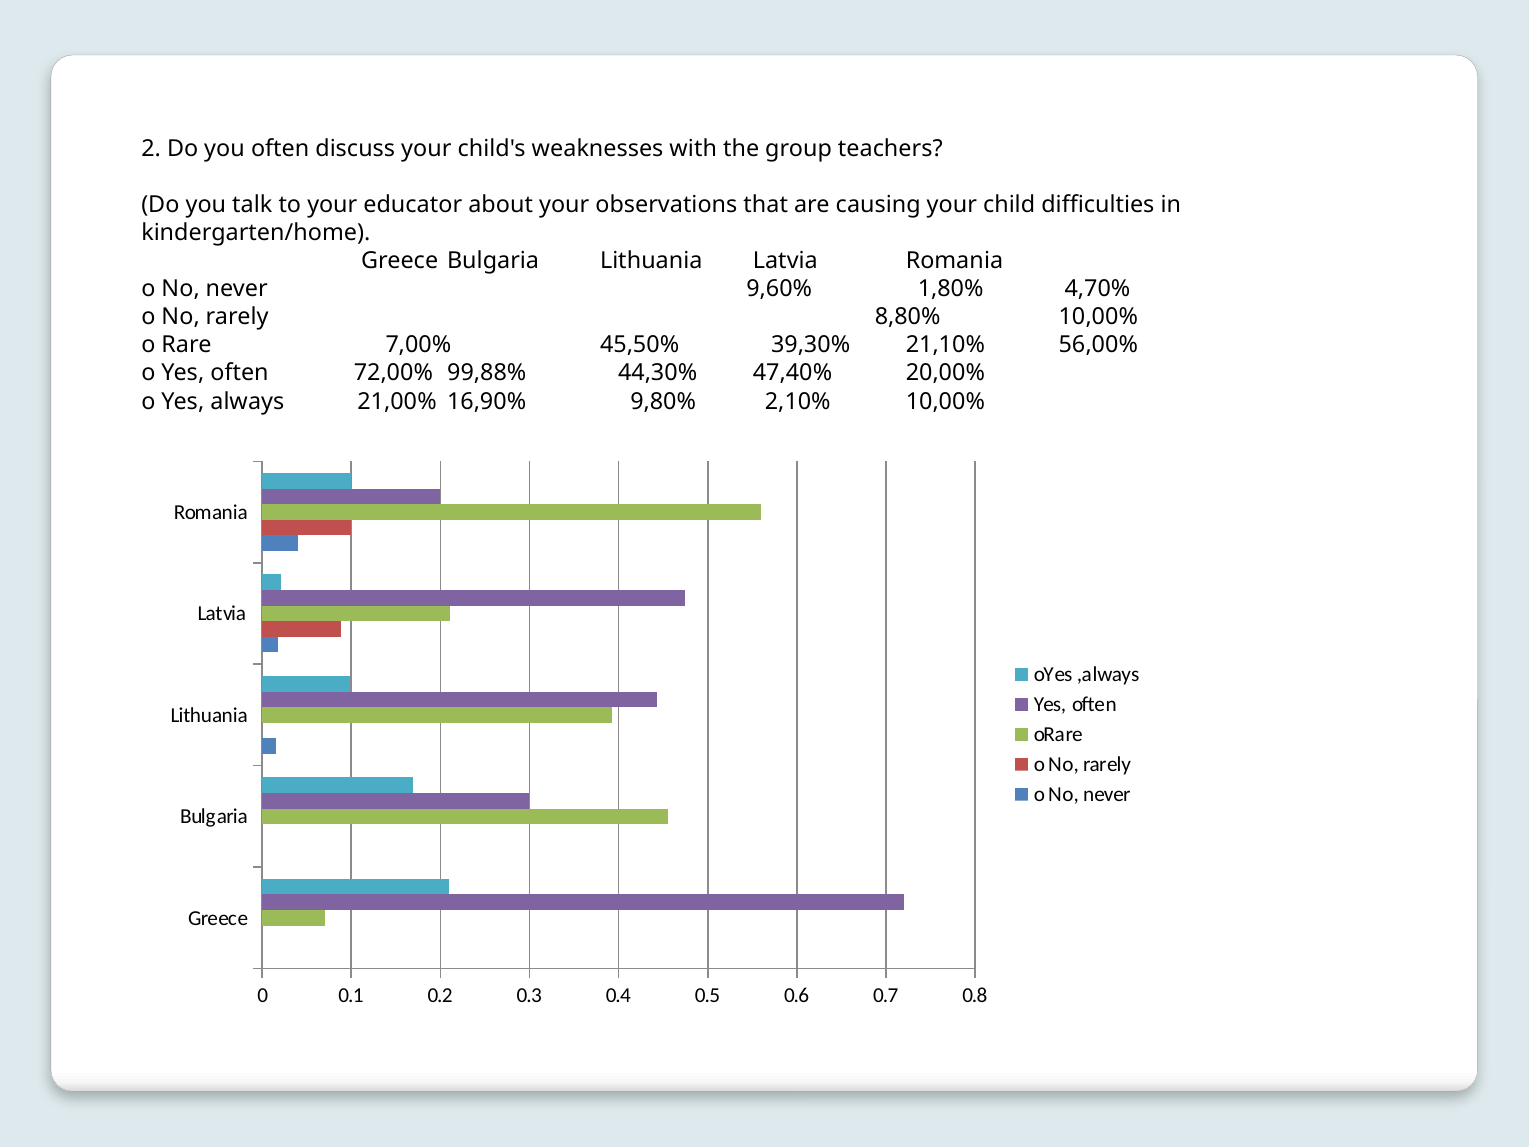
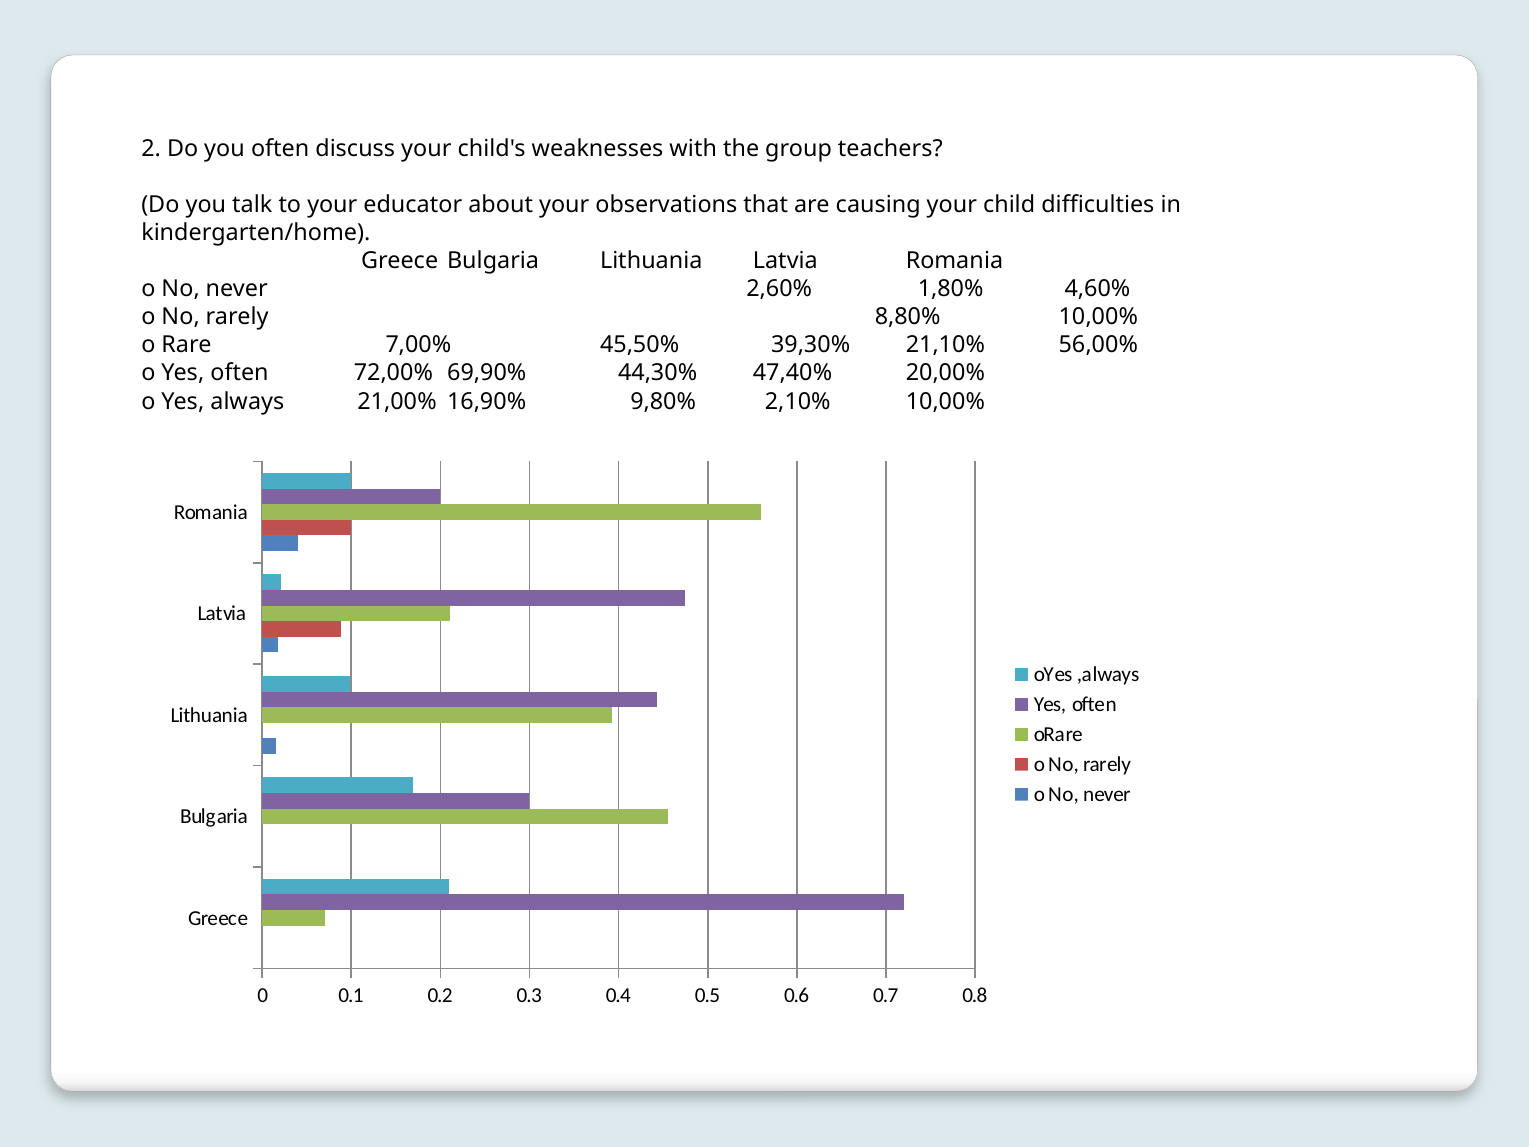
9,60%: 9,60% -> 2,60%
4,70%: 4,70% -> 4,60%
99,88%: 99,88% -> 69,90%
